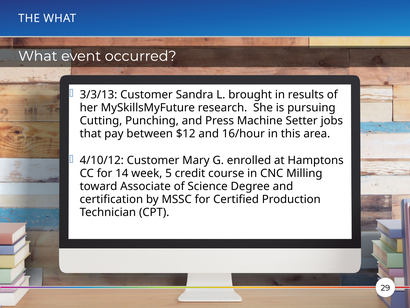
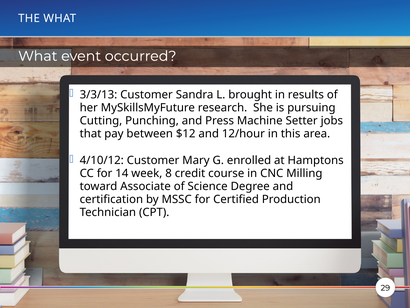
16/hour: 16/hour -> 12/hour
5: 5 -> 8
